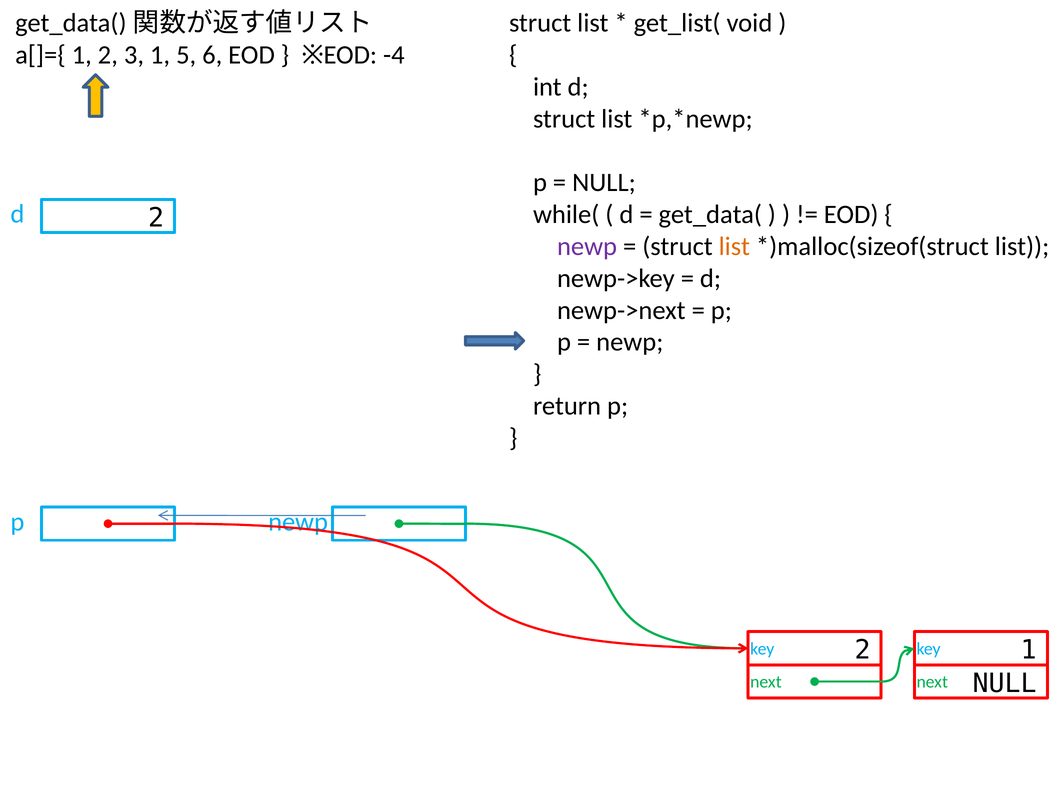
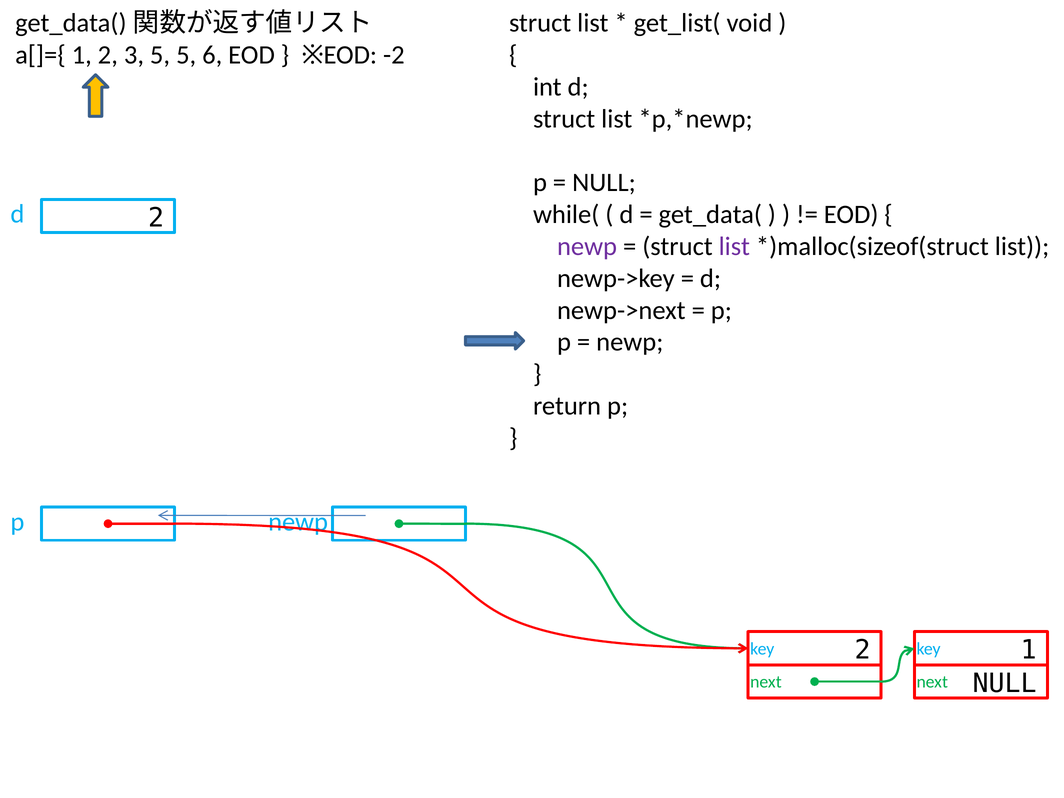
3 1: 1 -> 5
-4: -4 -> -2
list at (734, 246) colour: orange -> purple
